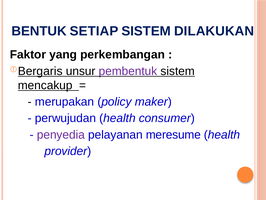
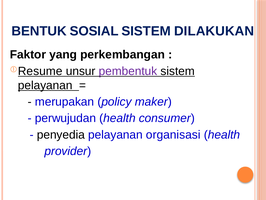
SETIAP: SETIAP -> SOSIAL
Bergaris: Bergaris -> Resume
mencakup at (45, 85): mencakup -> pelayanan
penyedia colour: purple -> black
meresume: meresume -> organisasi
